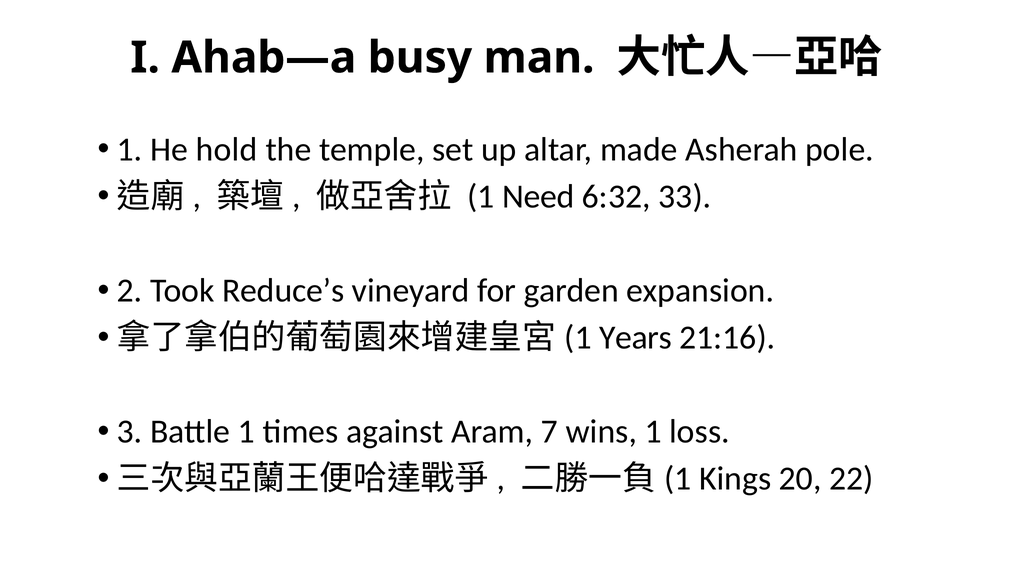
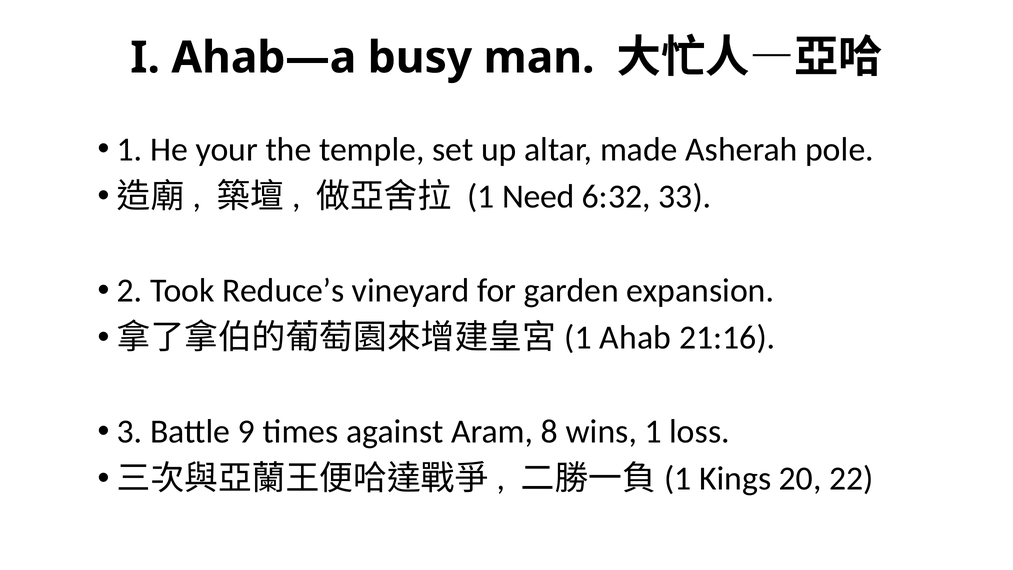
hold: hold -> your
Years: Years -> Ahab
Battle 1: 1 -> 9
7: 7 -> 8
